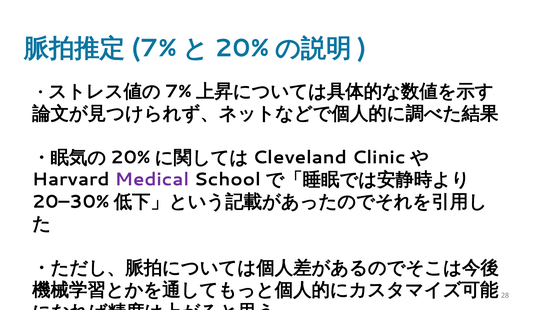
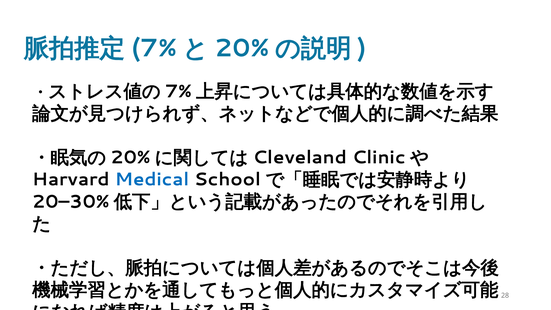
Medical colour: purple -> blue
